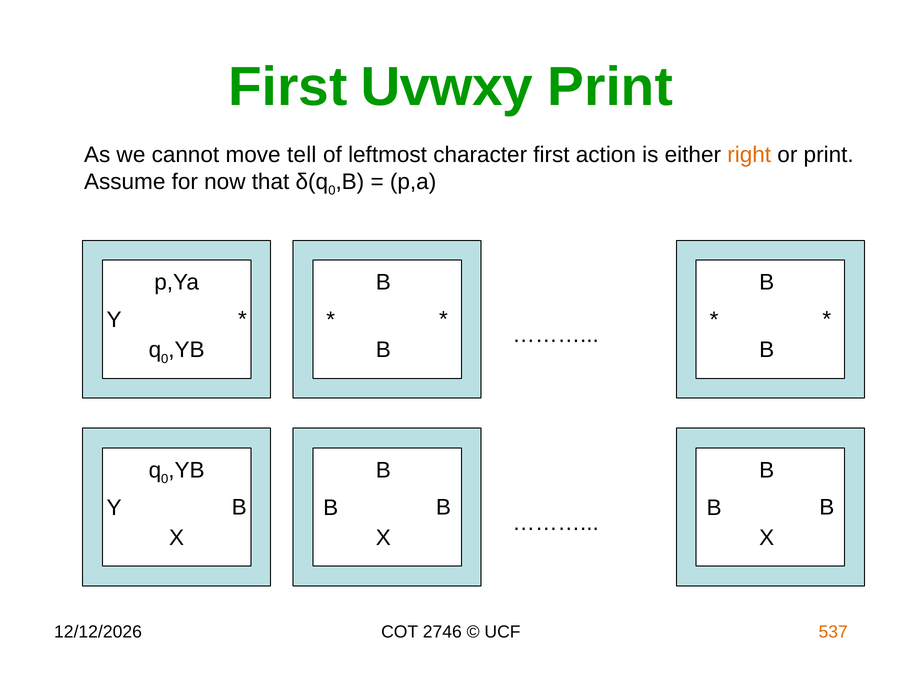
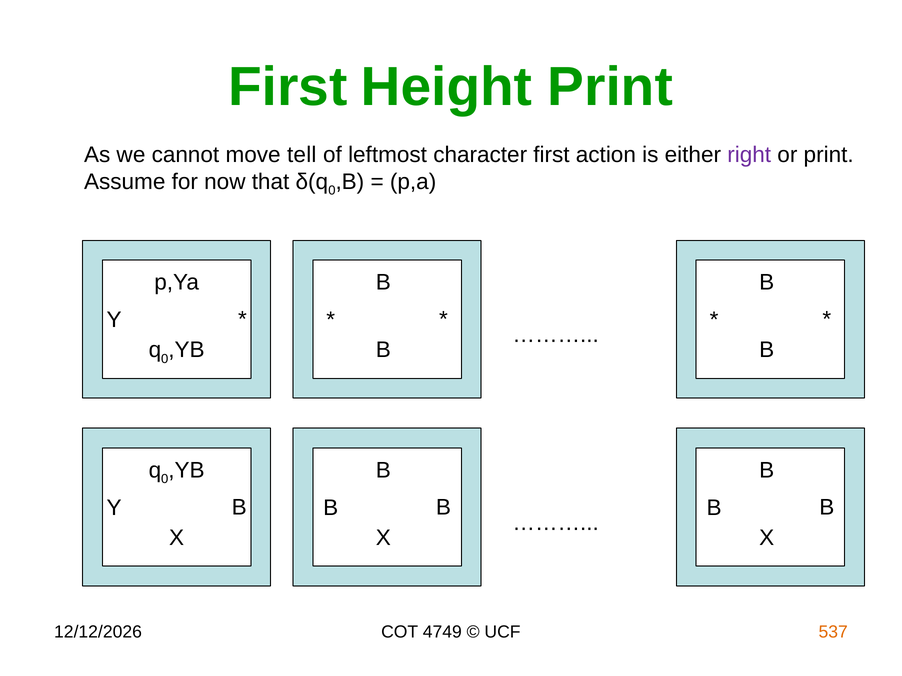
Uvwxy: Uvwxy -> Height
right colour: orange -> purple
2746: 2746 -> 4749
